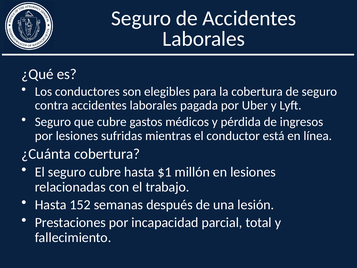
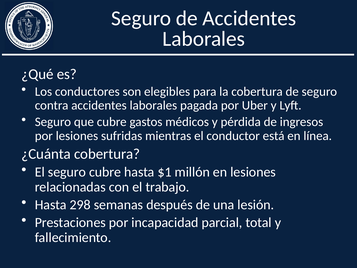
152: 152 -> 298
